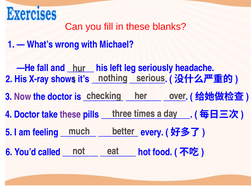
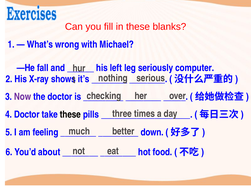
headache: headache -> computer
these at (70, 115) colour: purple -> black
every: every -> down
called: called -> about
